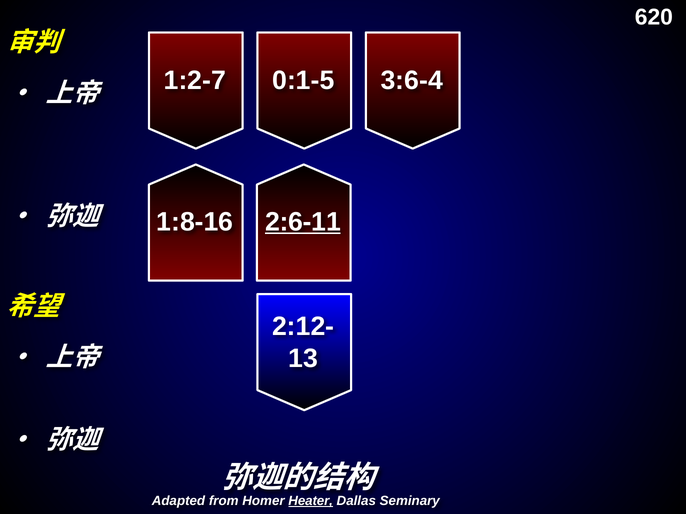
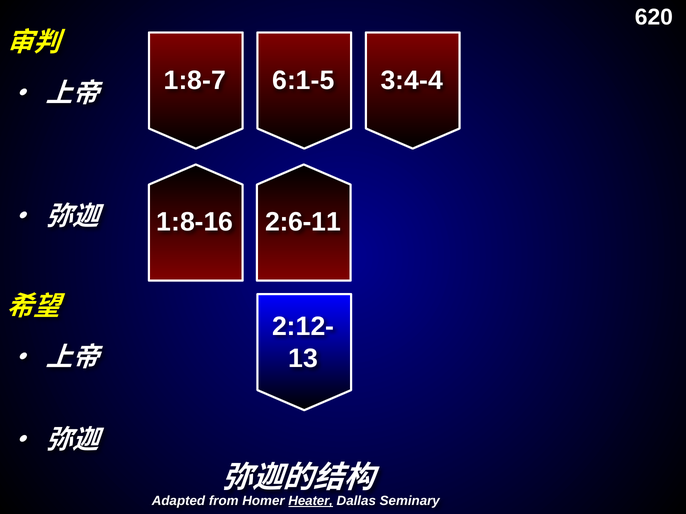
1:2-7: 1:2-7 -> 1:8-7
0:1-5: 0:1-5 -> 6:1-5
3:6-4: 3:6-4 -> 3:4-4
2:6-11 underline: present -> none
